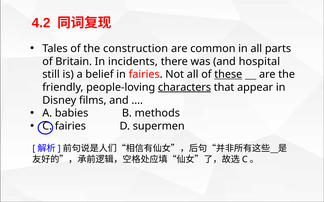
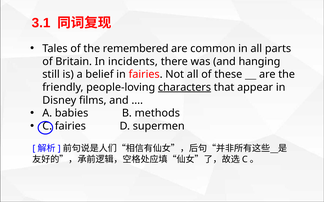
4.2: 4.2 -> 3.1
construction: construction -> remembered
hospital: hospital -> hanging
these underline: present -> none
